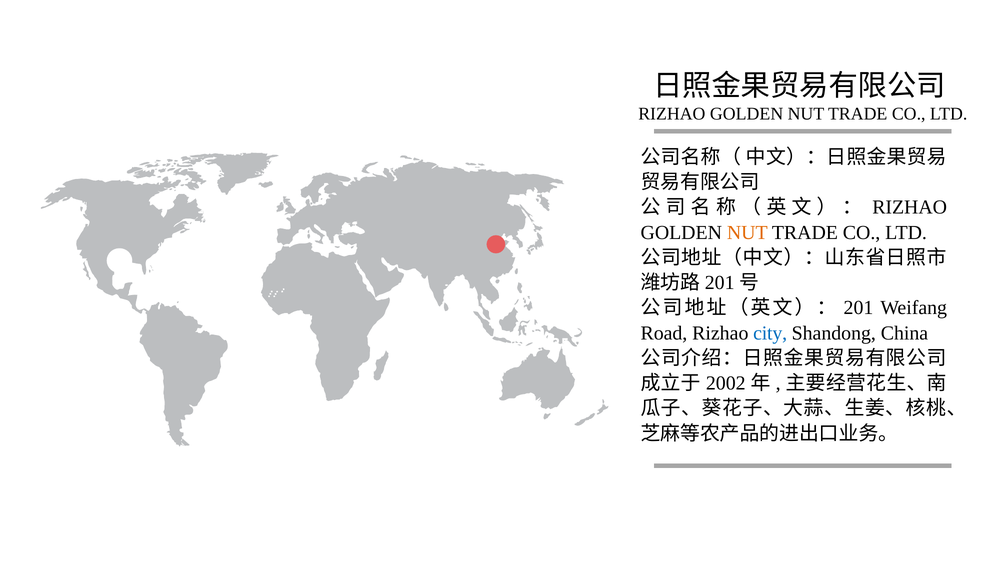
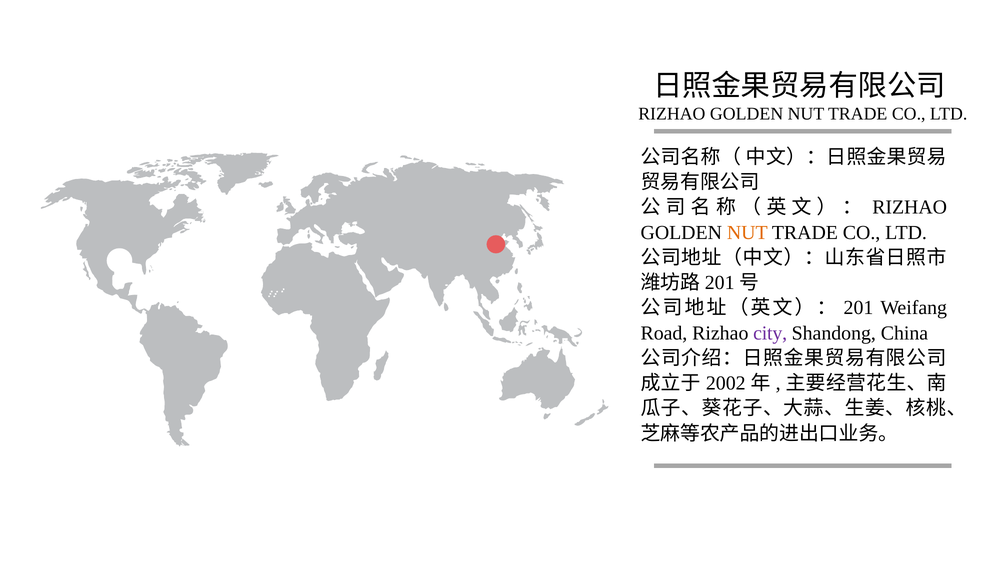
city colour: blue -> purple
